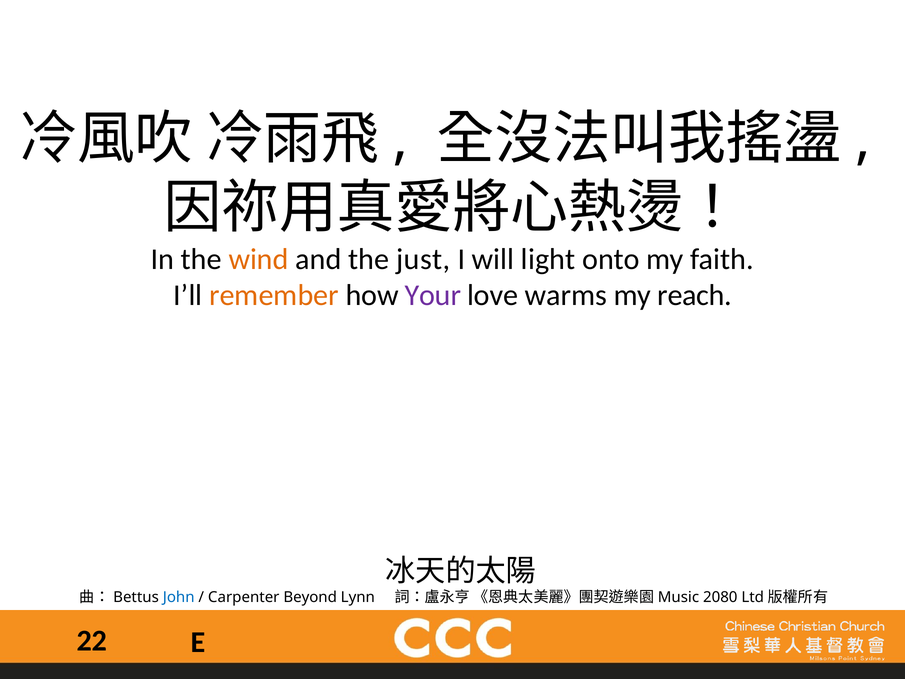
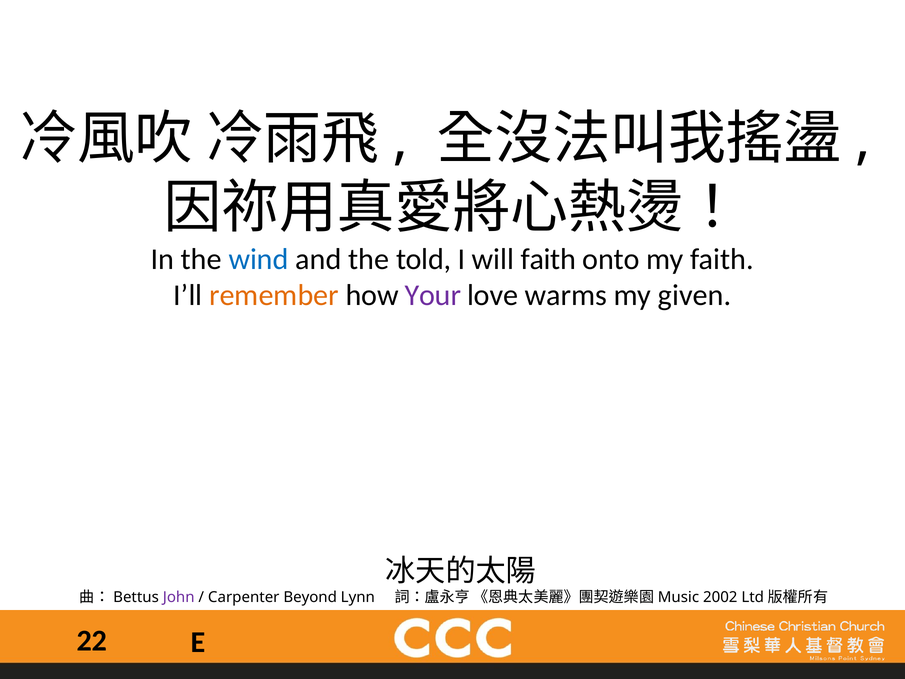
wind colour: orange -> blue
just: just -> told
will light: light -> faith
reach: reach -> given
John colour: blue -> purple
2080: 2080 -> 2002
